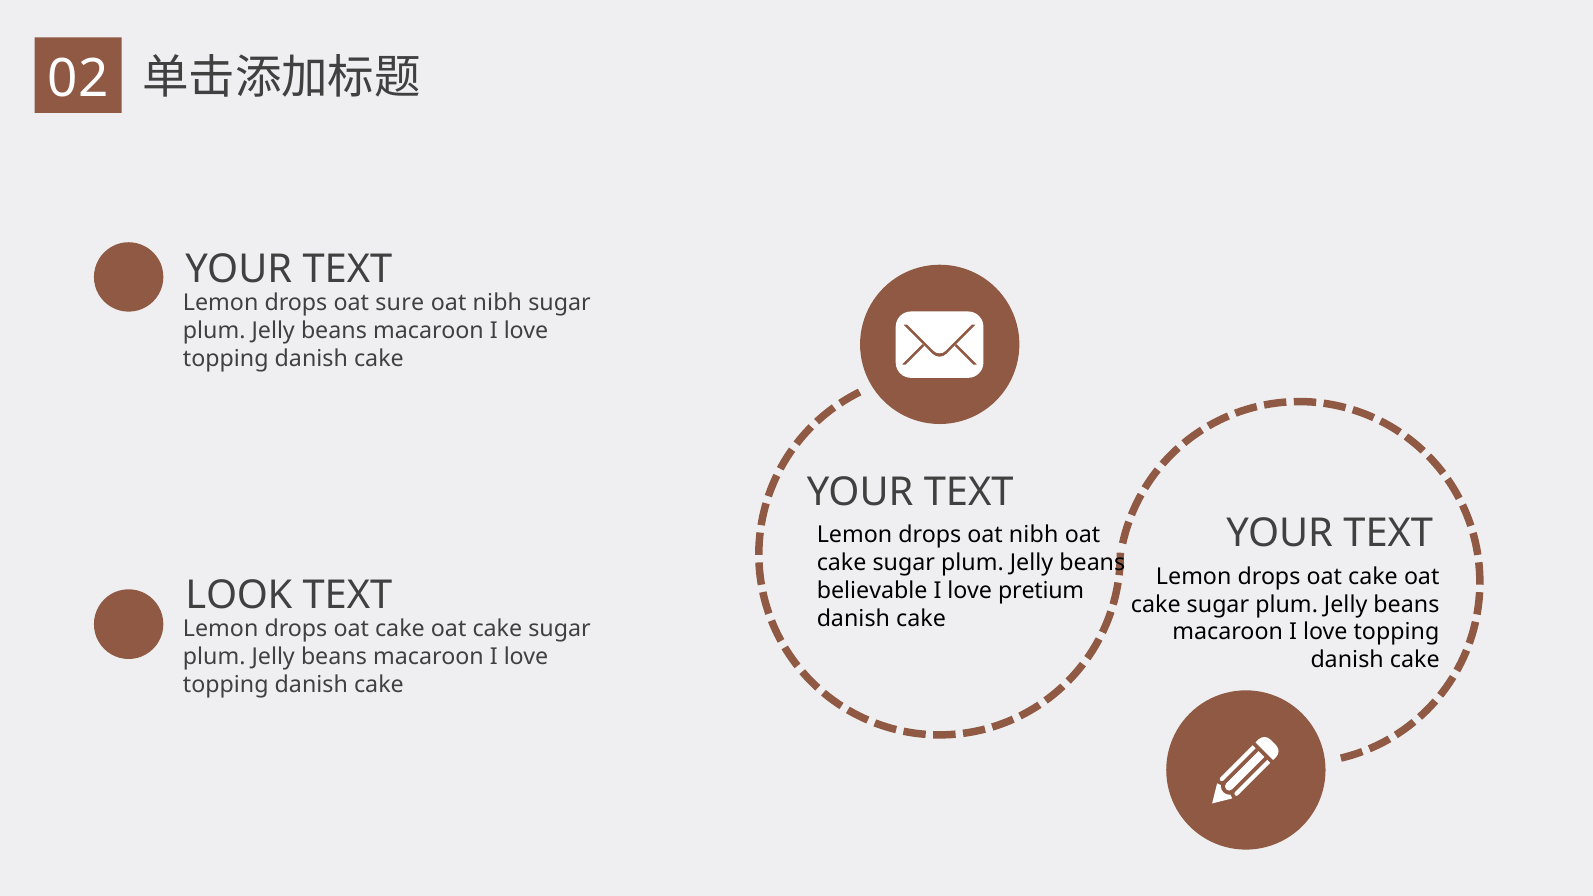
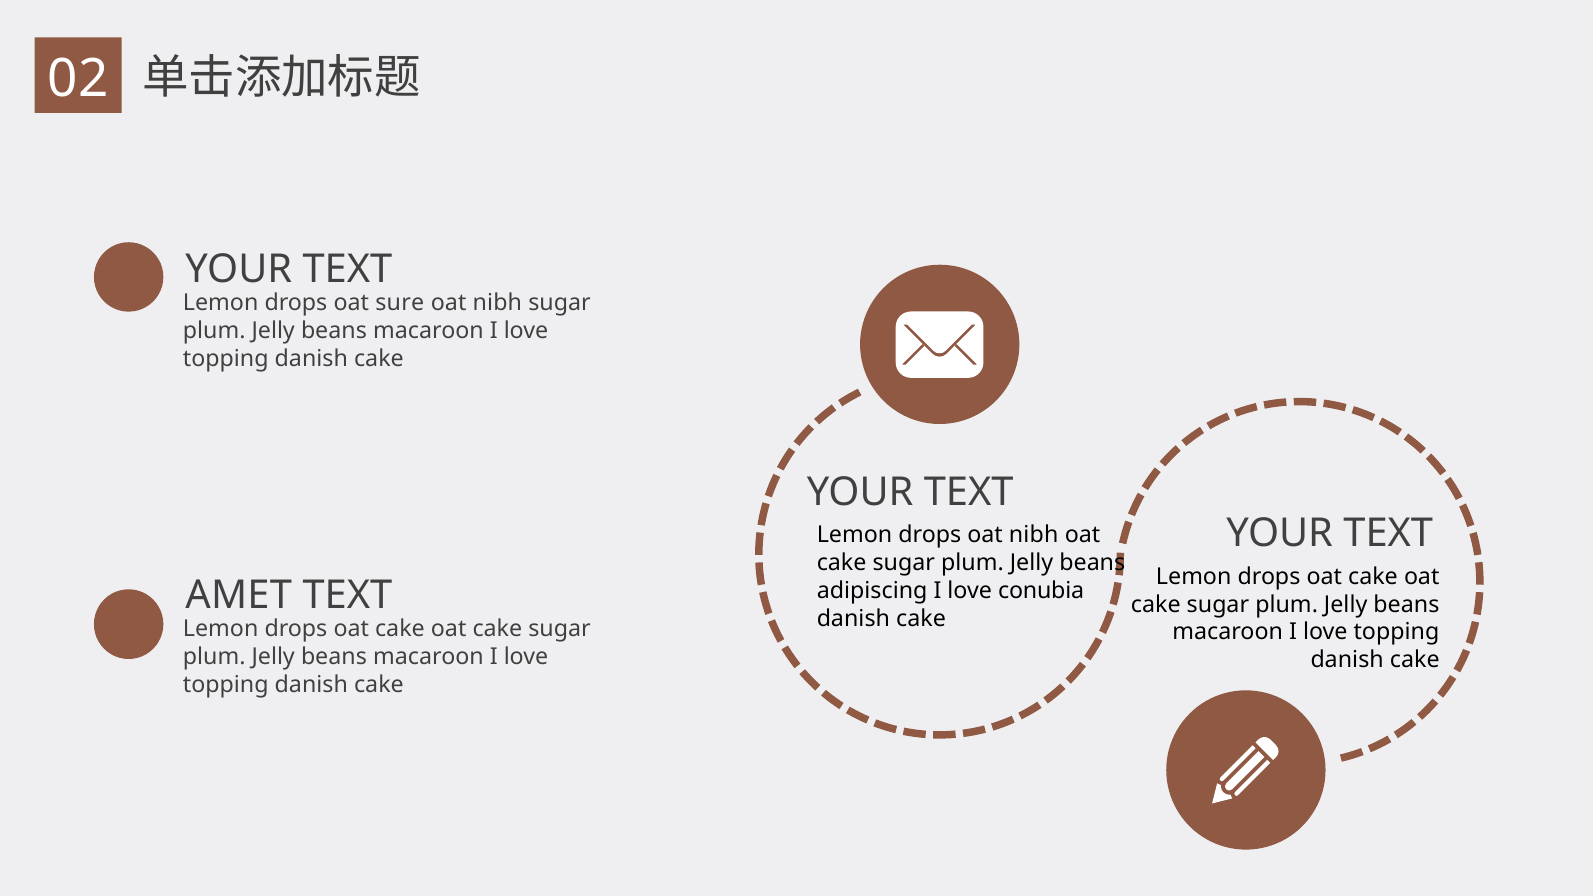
LOOK: LOOK -> AMET
believable: believable -> adipiscing
pretium: pretium -> conubia
